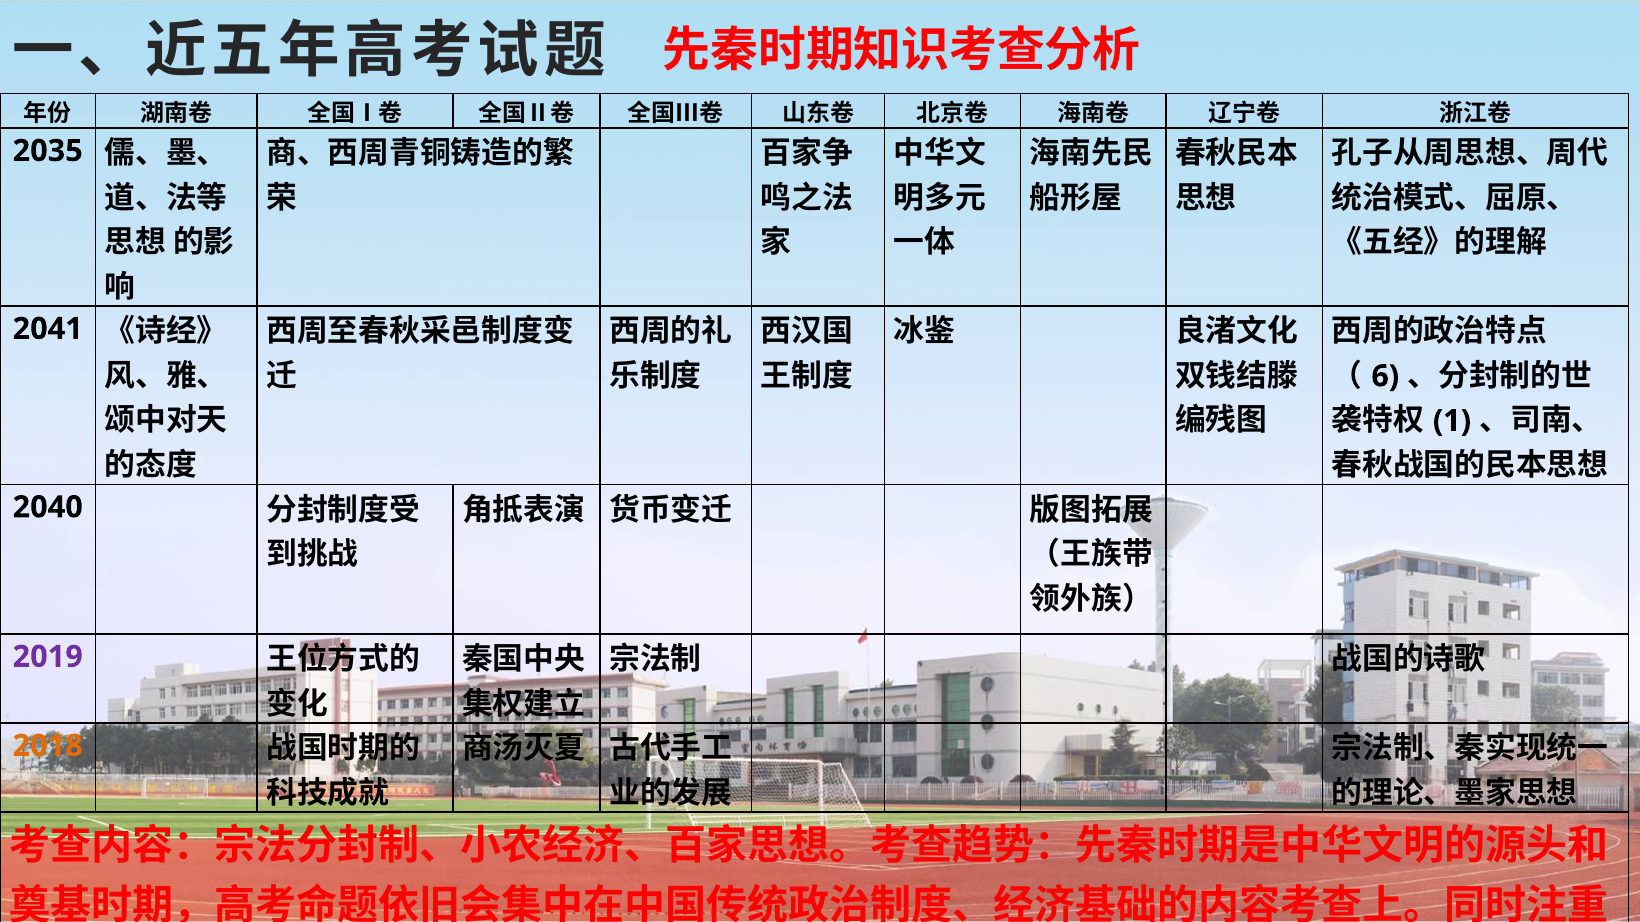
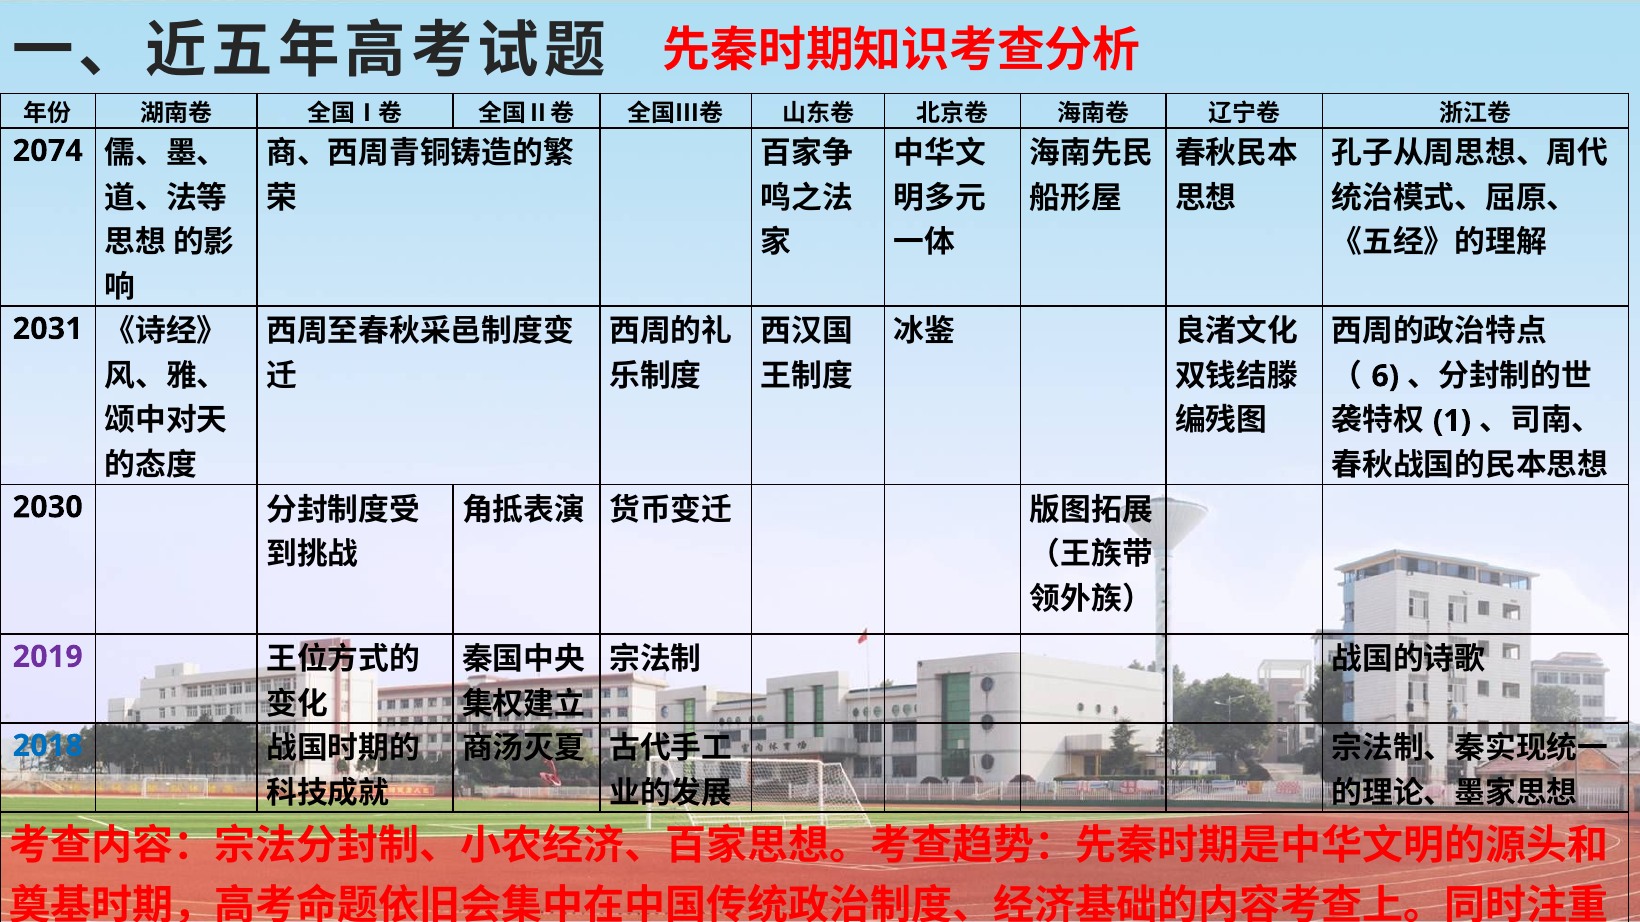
2035: 2035 -> 2074
2041: 2041 -> 2031
2040: 2040 -> 2030
2018 colour: orange -> blue
